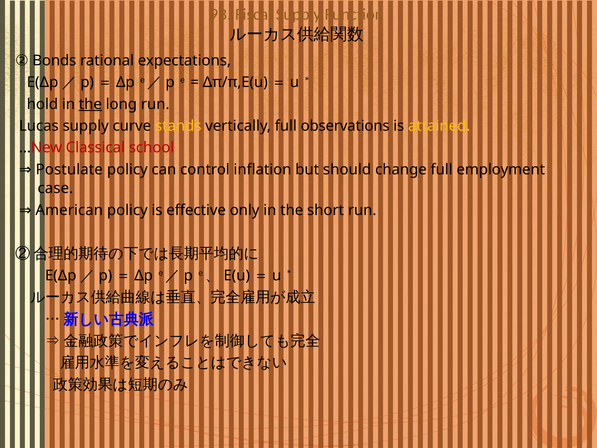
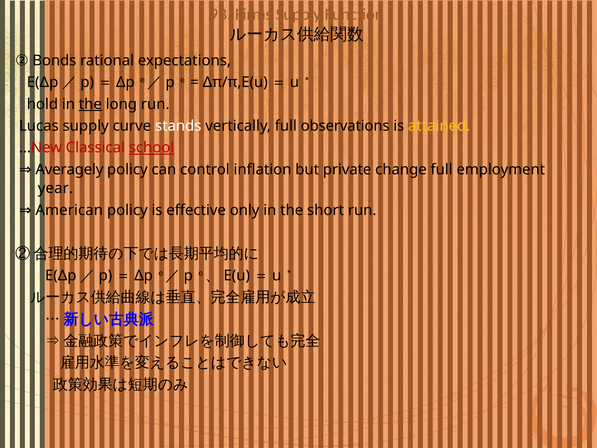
Fiscal: Fiscal -> Firms
stands colour: yellow -> white
school underline: none -> present
Postulate: Postulate -> Averagely
should: should -> private
case: case -> year
